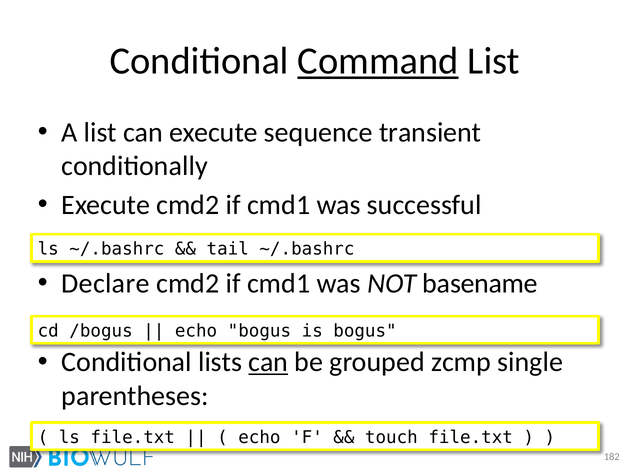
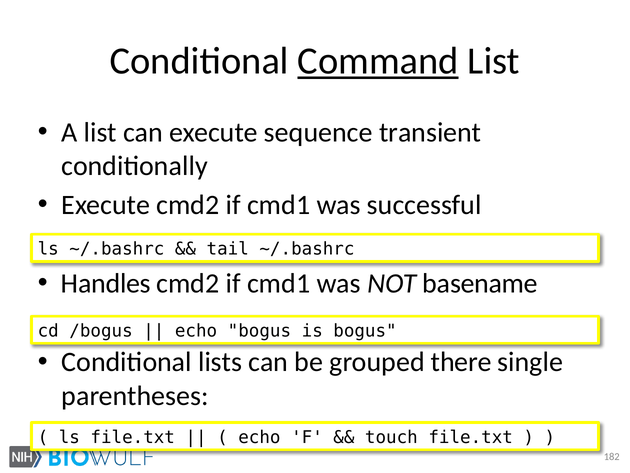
Declare: Declare -> Handles
can at (268, 362) underline: present -> none
zcmp: zcmp -> there
